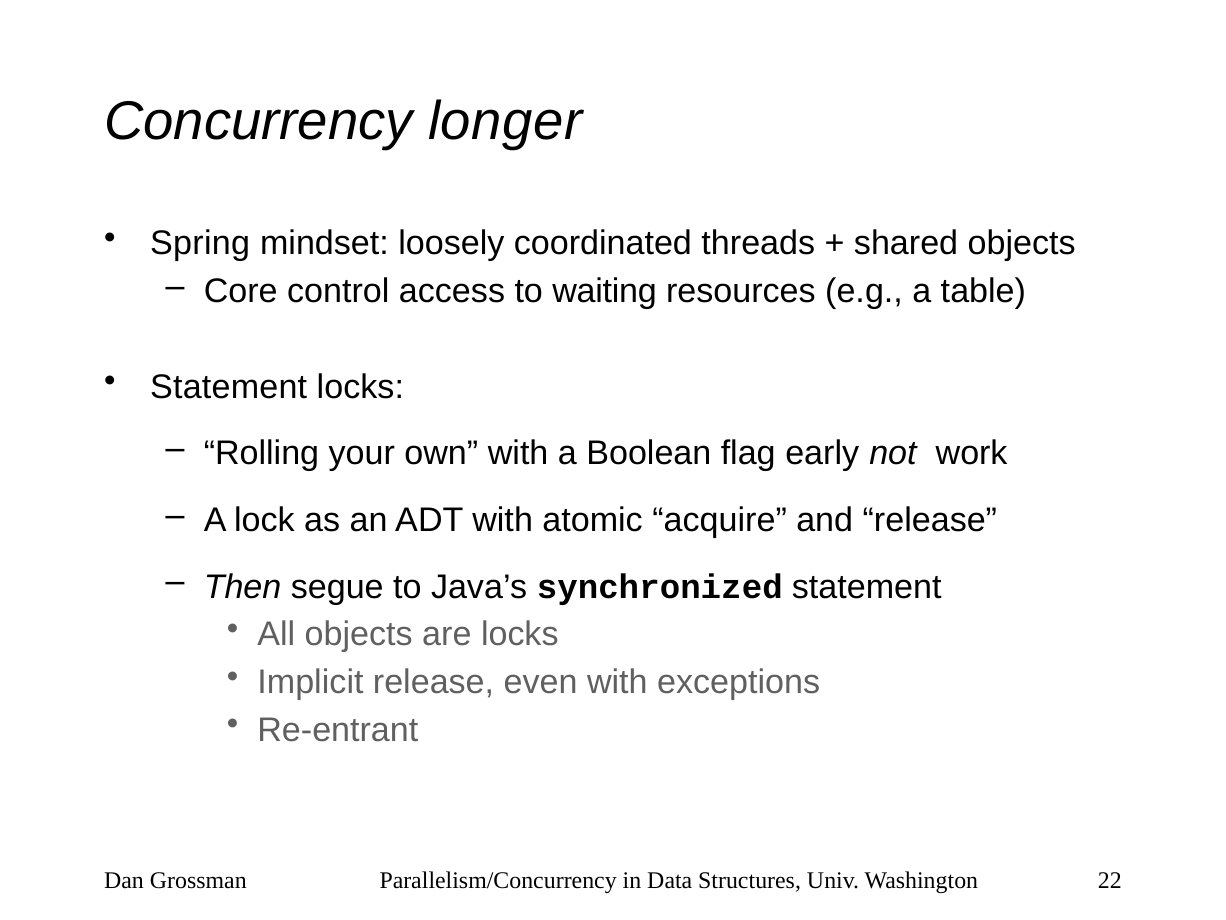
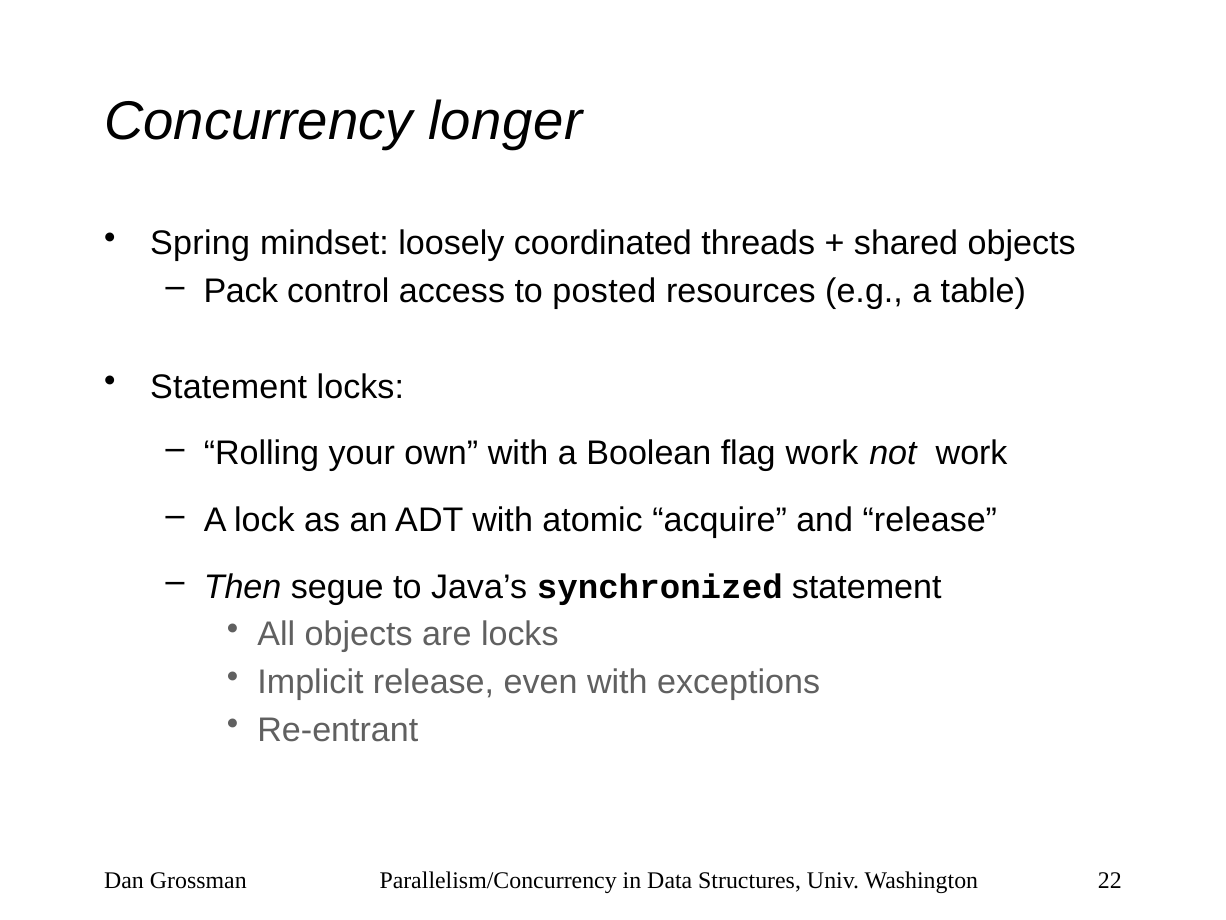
Core: Core -> Pack
waiting: waiting -> posted
flag early: early -> work
